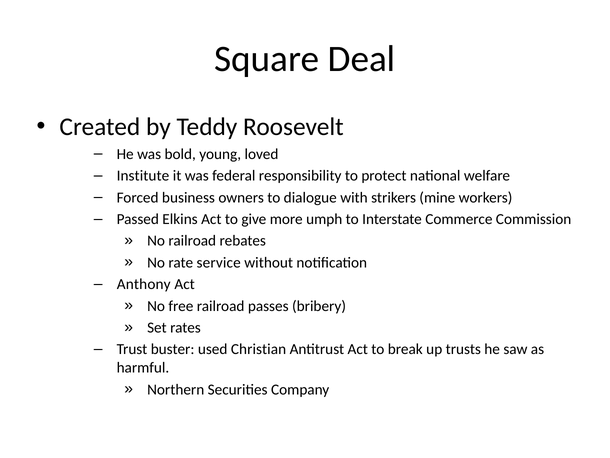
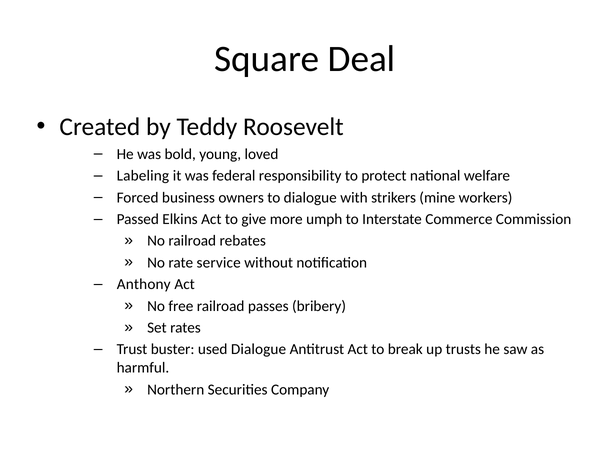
Institute: Institute -> Labeling
used Christian: Christian -> Dialogue
